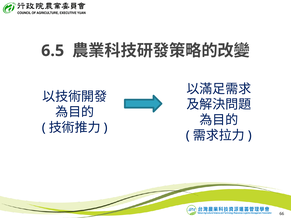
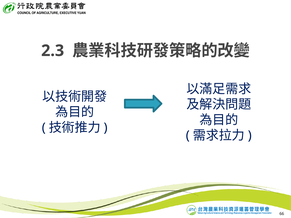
6.5: 6.5 -> 2.3
